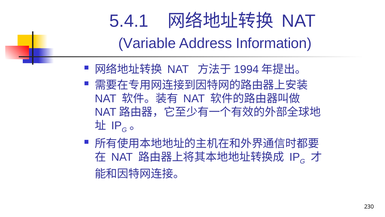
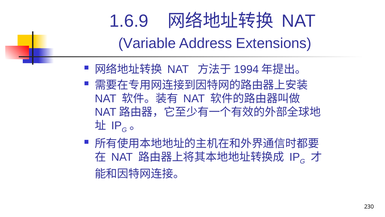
5.4.1: 5.4.1 -> 1.6.9
Information: Information -> Extensions
